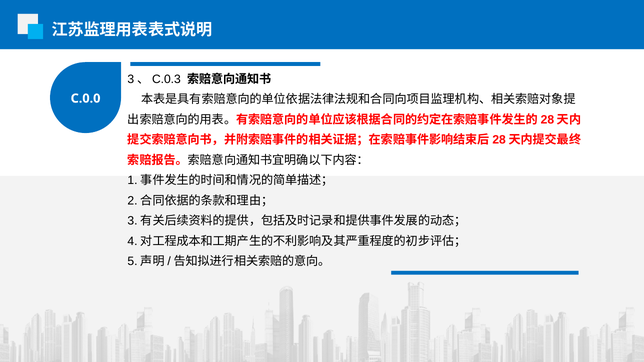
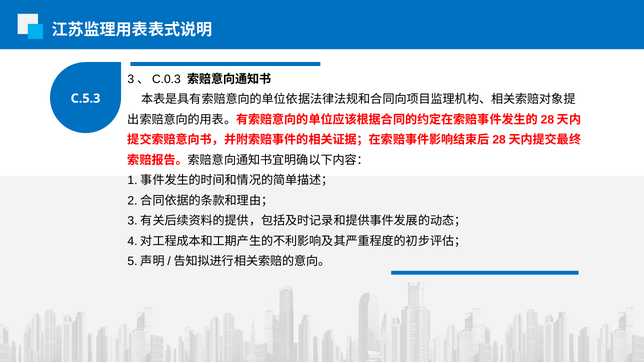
C.0.0: C.0.0 -> C.5.3
